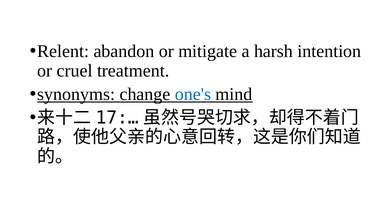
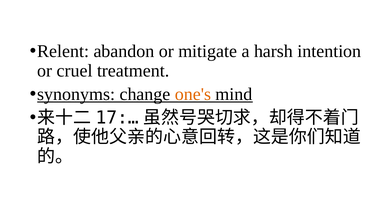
one's colour: blue -> orange
